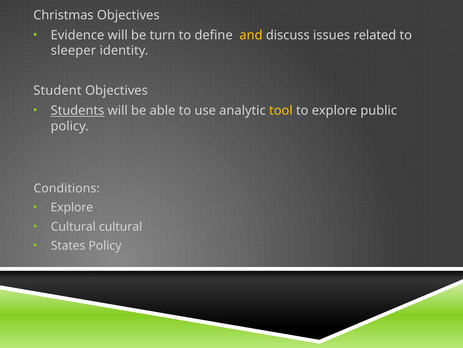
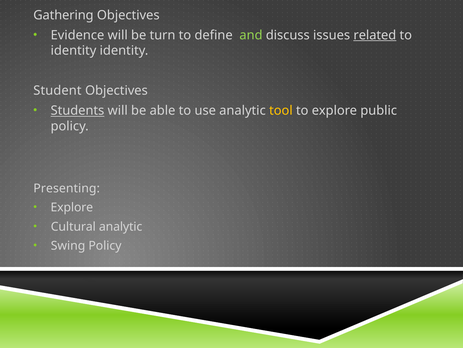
Christmas: Christmas -> Gathering
and colour: yellow -> light green
related underline: none -> present
sleeper at (73, 51): sleeper -> identity
Conditions: Conditions -> Presenting
Cultural cultural: cultural -> analytic
States: States -> Swing
